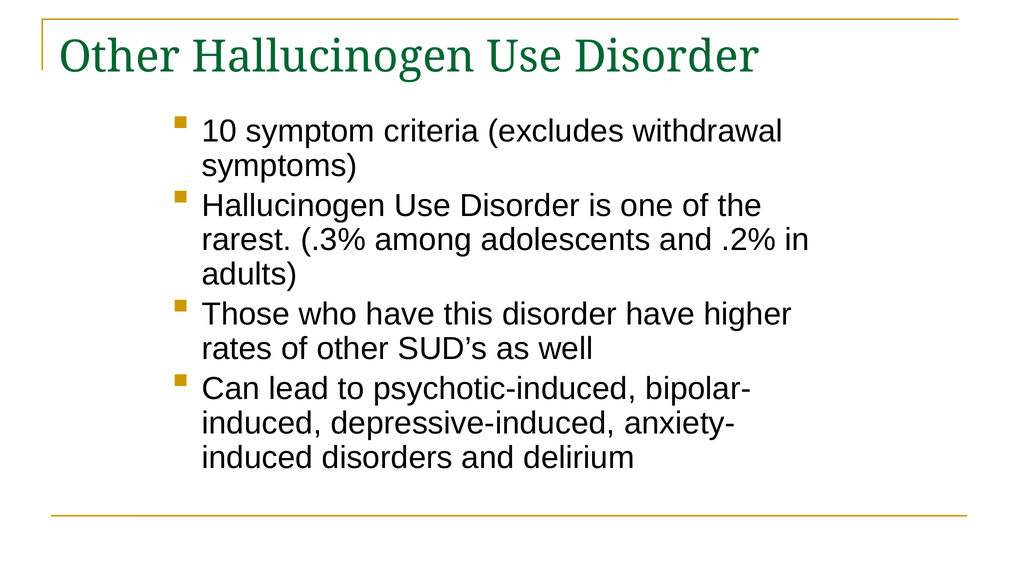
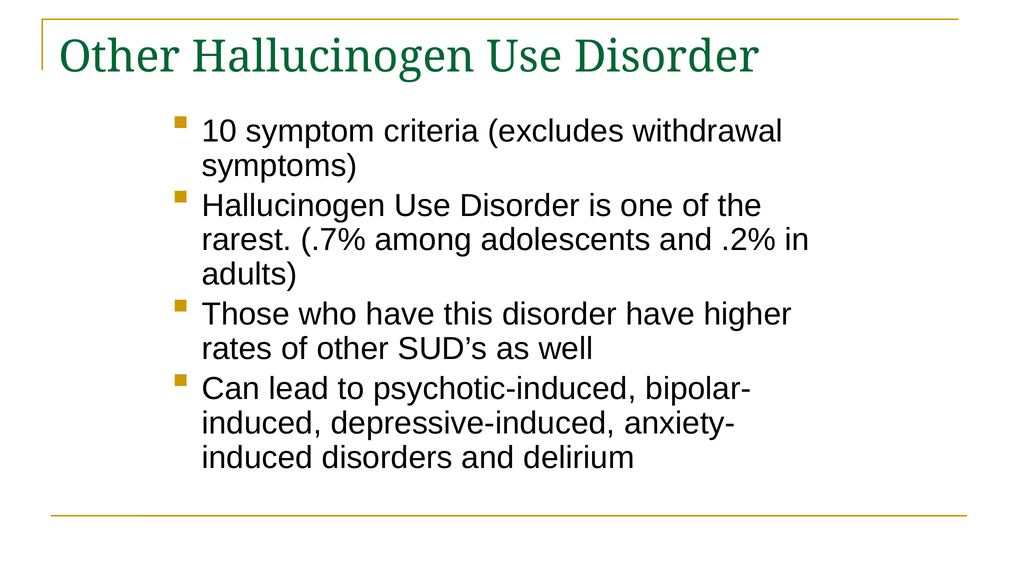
.3%: .3% -> .7%
